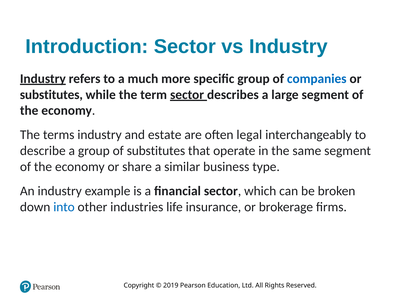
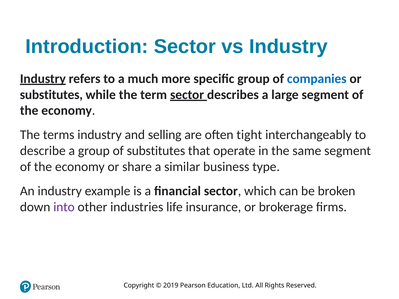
estate: estate -> selling
legal: legal -> tight
into colour: blue -> purple
